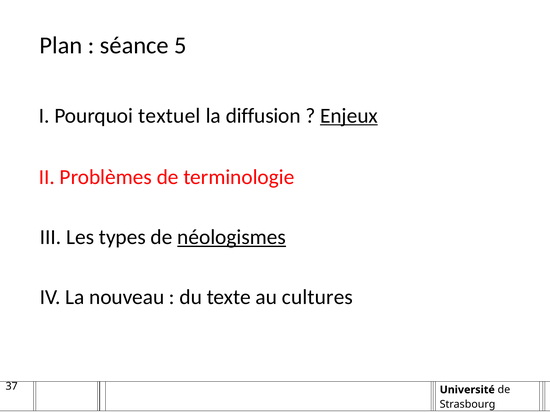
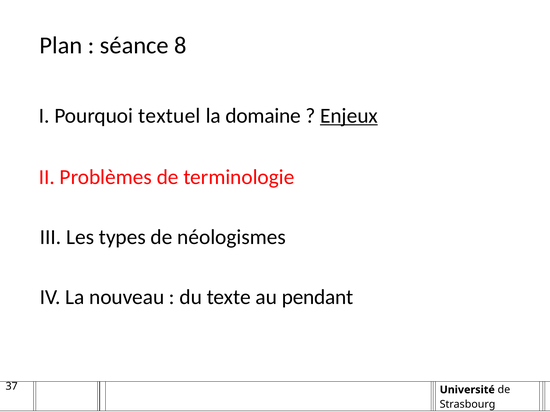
5: 5 -> 8
diffusion: diffusion -> domaine
néologismes underline: present -> none
cultures: cultures -> pendant
